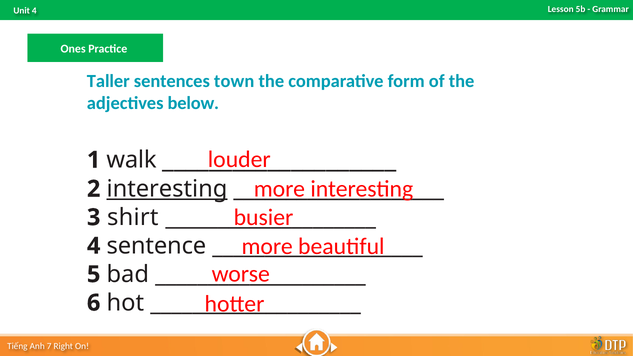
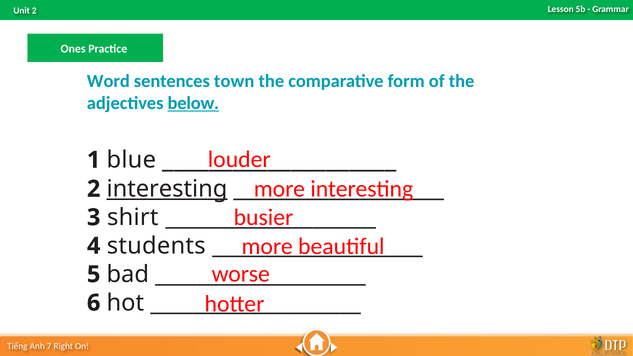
4 at (34, 11): 4 -> 2
Taller: Taller -> Word
below underline: none -> present
walk: walk -> blue
sentence: sentence -> students
